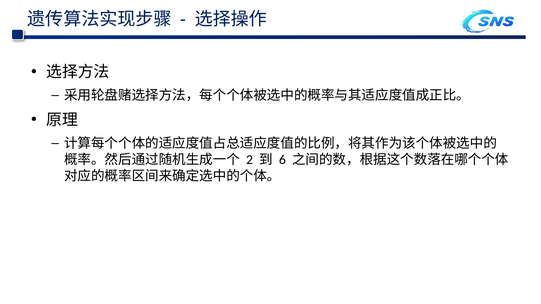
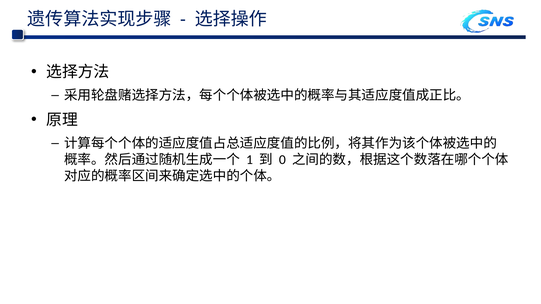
2: 2 -> 1
6: 6 -> 0
